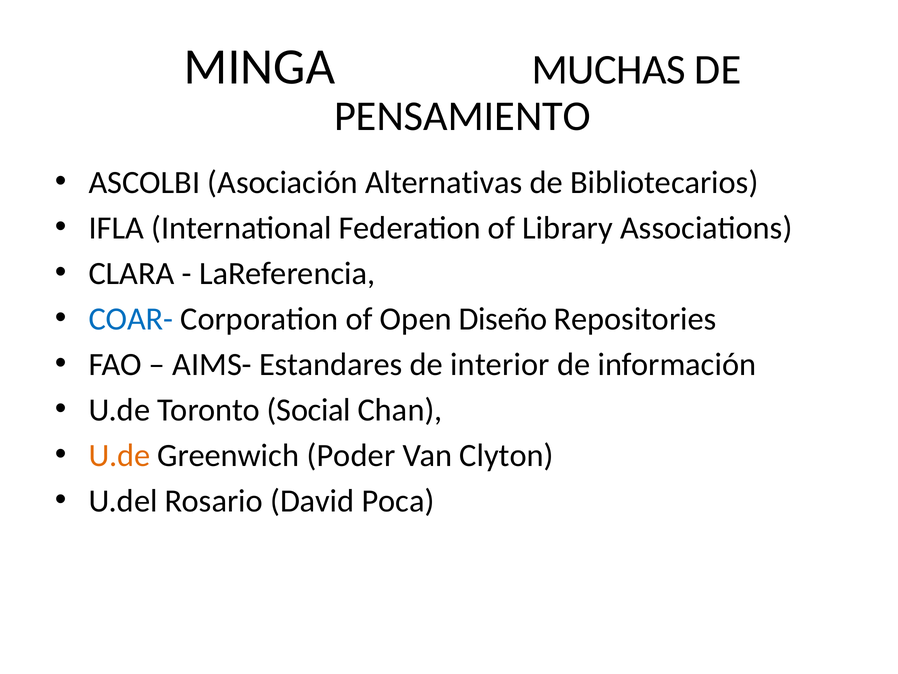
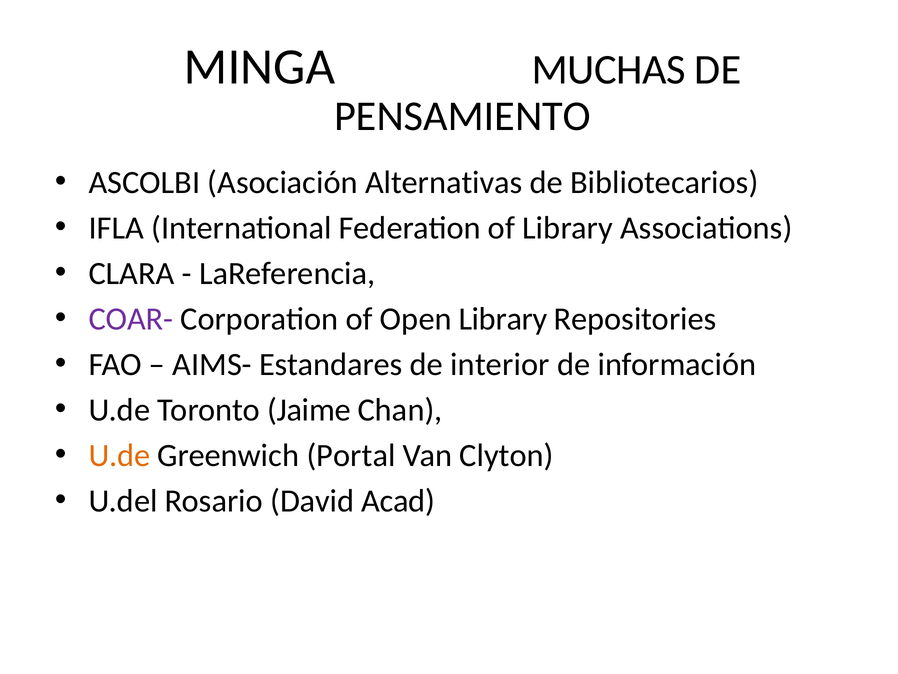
COAR- colour: blue -> purple
Open Diseño: Diseño -> Library
Social: Social -> Jaime
Poder: Poder -> Portal
Poca: Poca -> Acad
